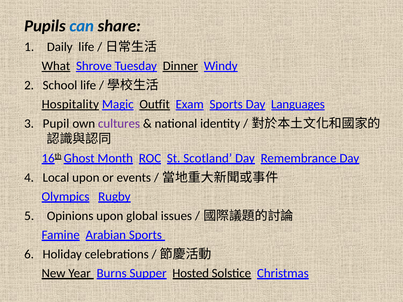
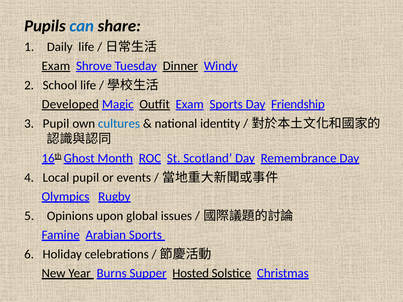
What at (56, 66): What -> Exam
Hospitality: Hospitality -> Developed
Languages: Languages -> Friendship
cultures colour: purple -> blue
Local upon: upon -> pupil
